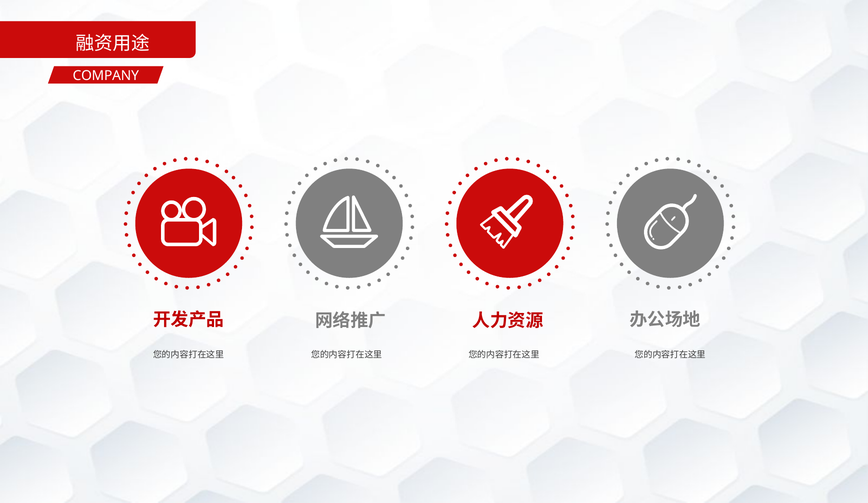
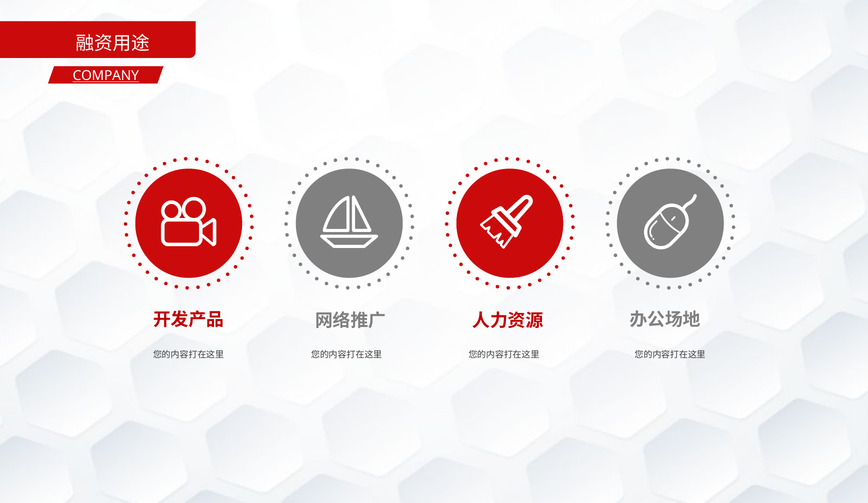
COMPANY underline: none -> present
